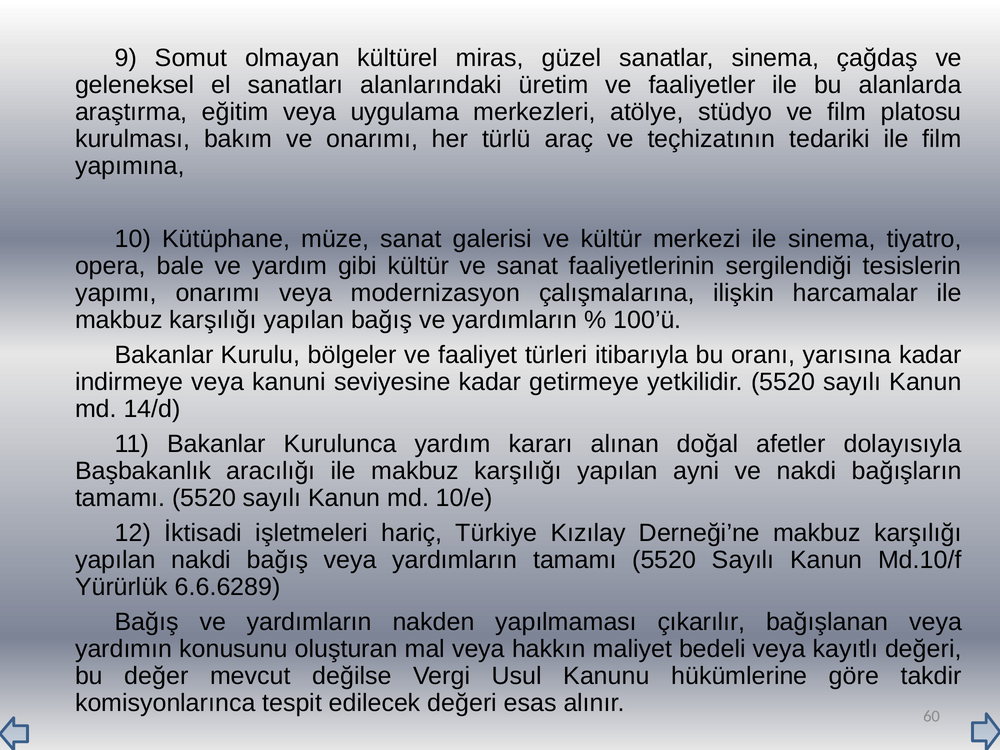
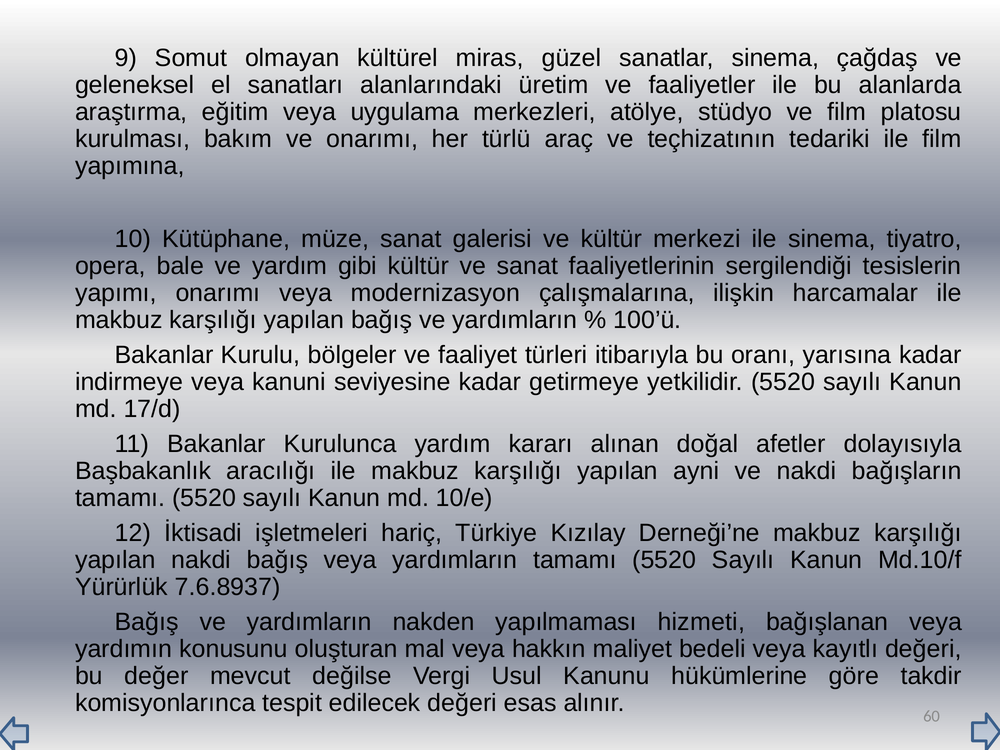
14/d: 14/d -> 17/d
6.6.6289: 6.6.6289 -> 7.6.8937
çıkarılır: çıkarılır -> hizmeti
